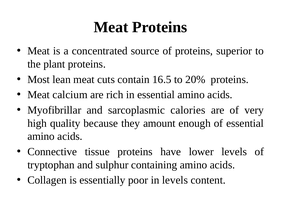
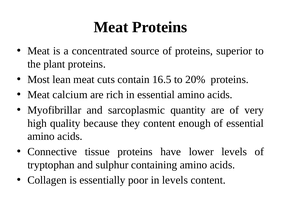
calories: calories -> quantity
they amount: amount -> content
